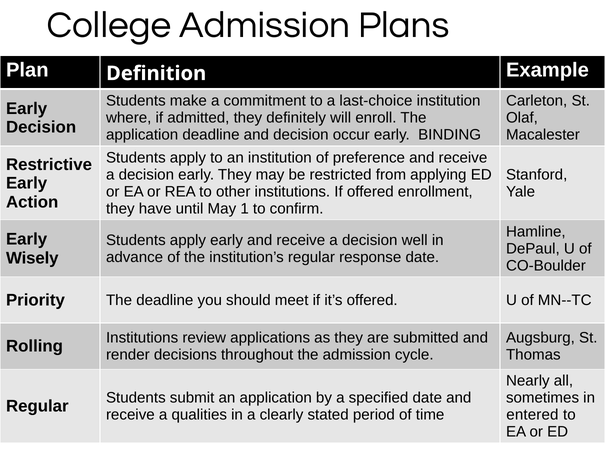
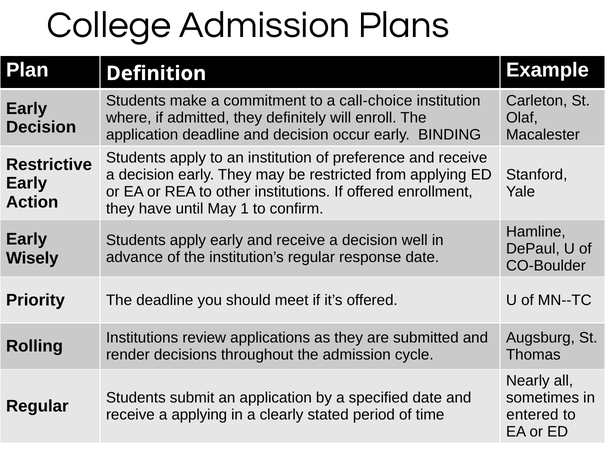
last-choice: last-choice -> call-choice
a qualities: qualities -> applying
